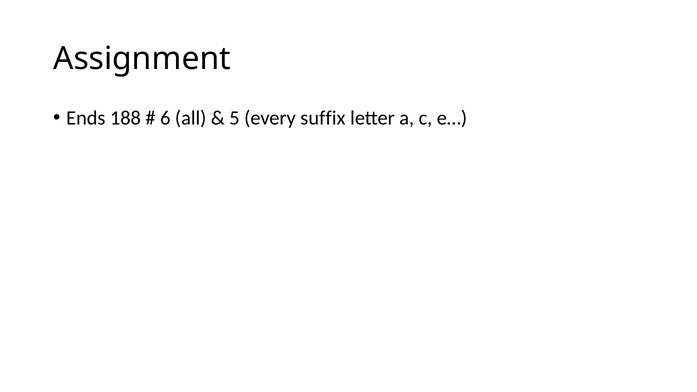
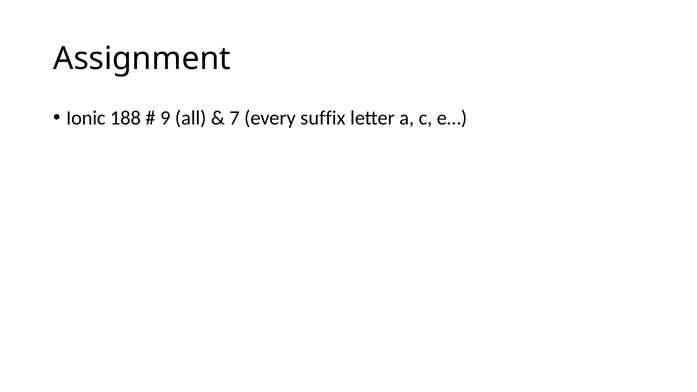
Ends: Ends -> Ionic
6: 6 -> 9
5: 5 -> 7
